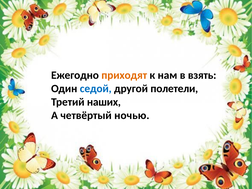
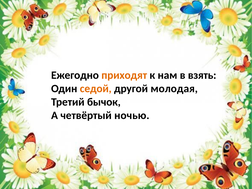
седой colour: blue -> orange
полетели: полетели -> молодая
наших: наших -> бычок
